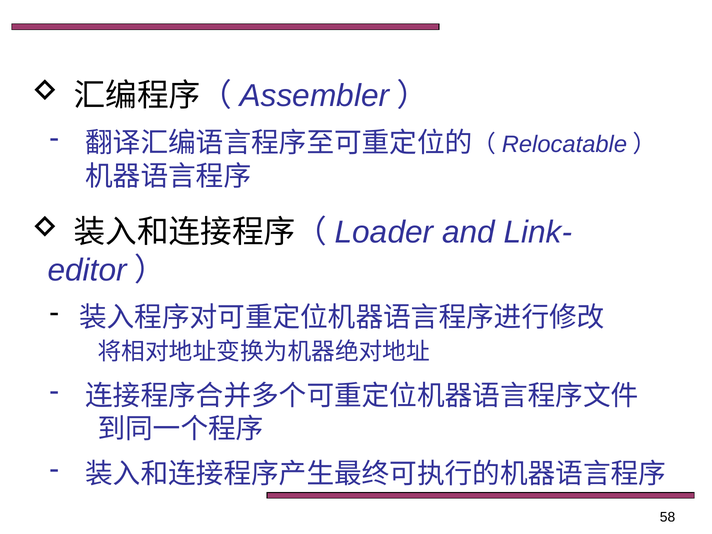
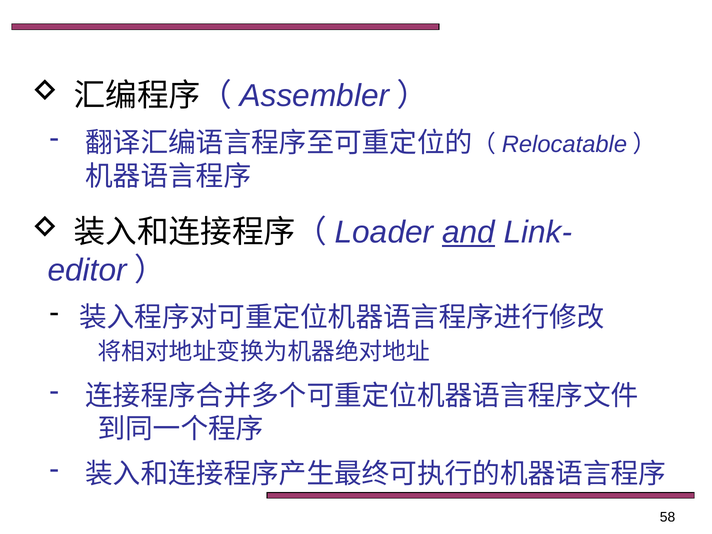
and underline: none -> present
